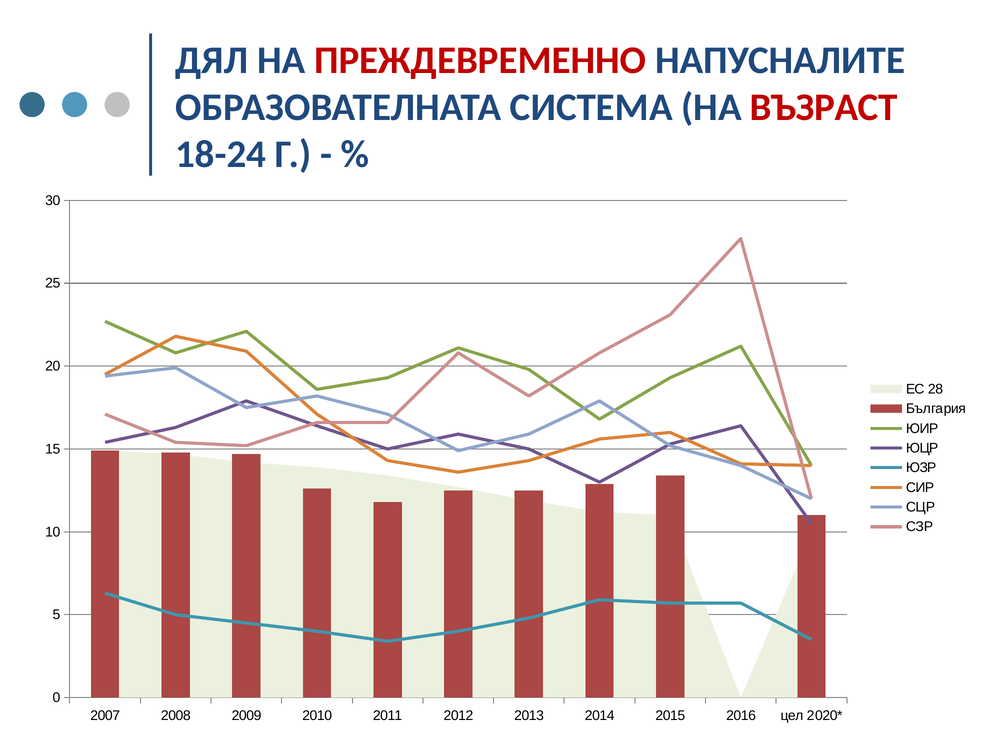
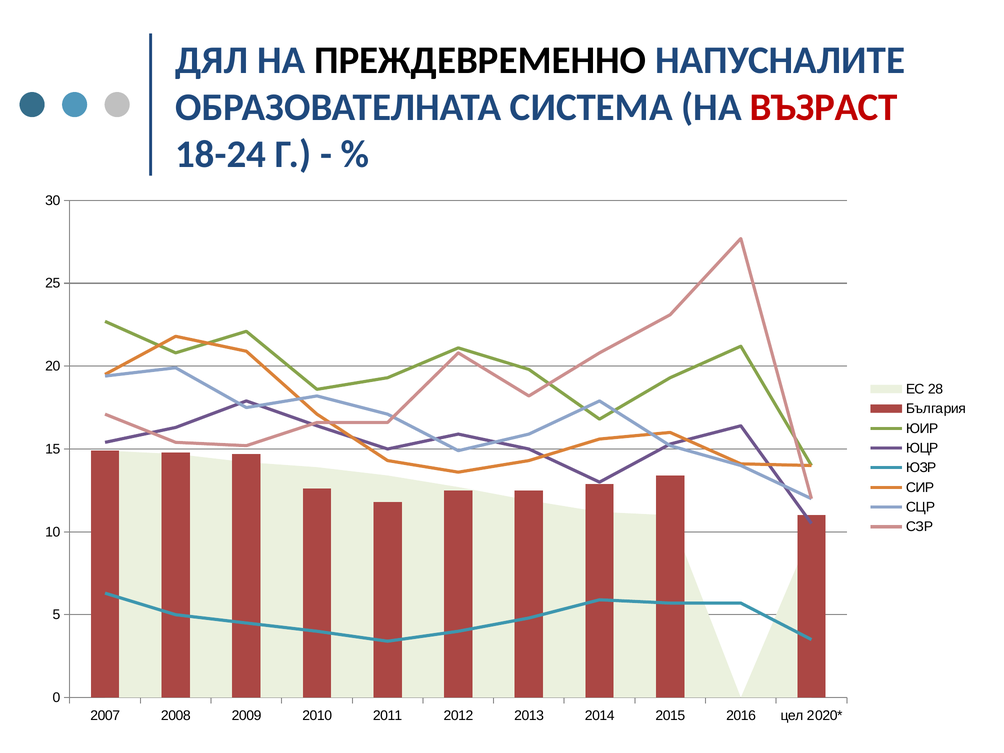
ПРЕЖДЕВРЕМЕННО colour: red -> black
